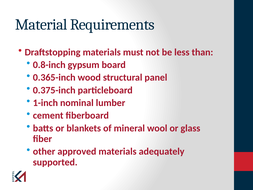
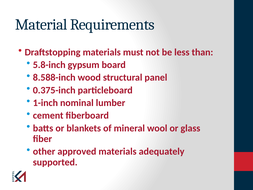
0.8-inch: 0.8-inch -> 5.8-inch
0.365-inch: 0.365-inch -> 8.588-inch
